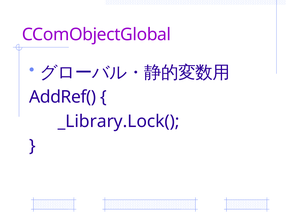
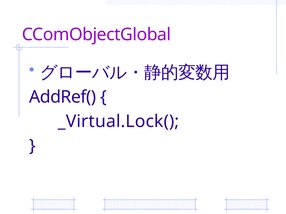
_Library.Lock(: _Library.Lock( -> _Virtual.Lock(
